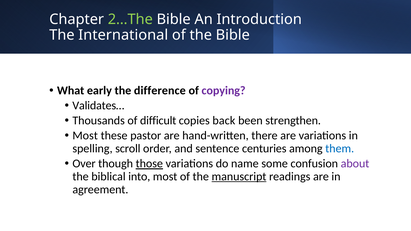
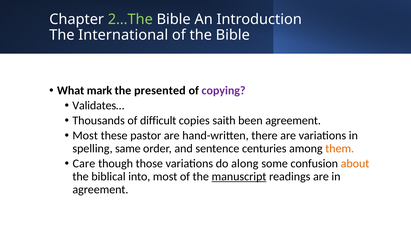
early: early -> mark
difference: difference -> presented
back: back -> saith
been strengthen: strengthen -> agreement
scroll: scroll -> same
them colour: blue -> orange
Over: Over -> Care
those underline: present -> none
name: name -> along
about colour: purple -> orange
